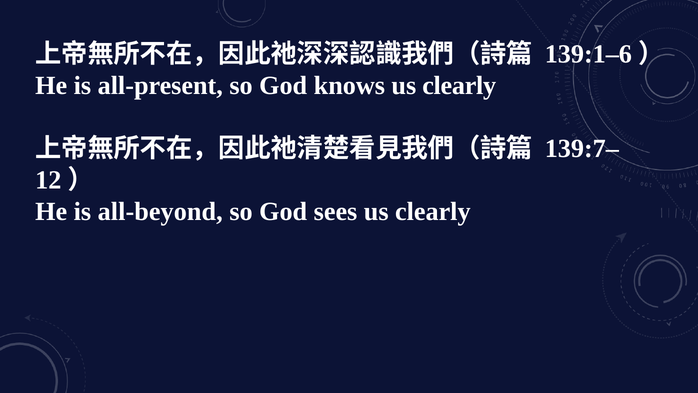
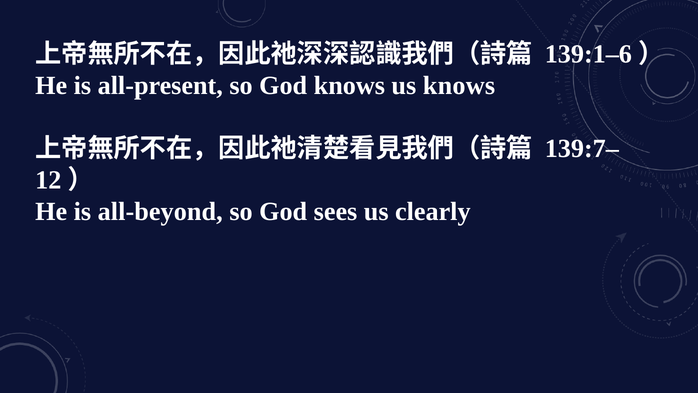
knows us clearly: clearly -> knows
